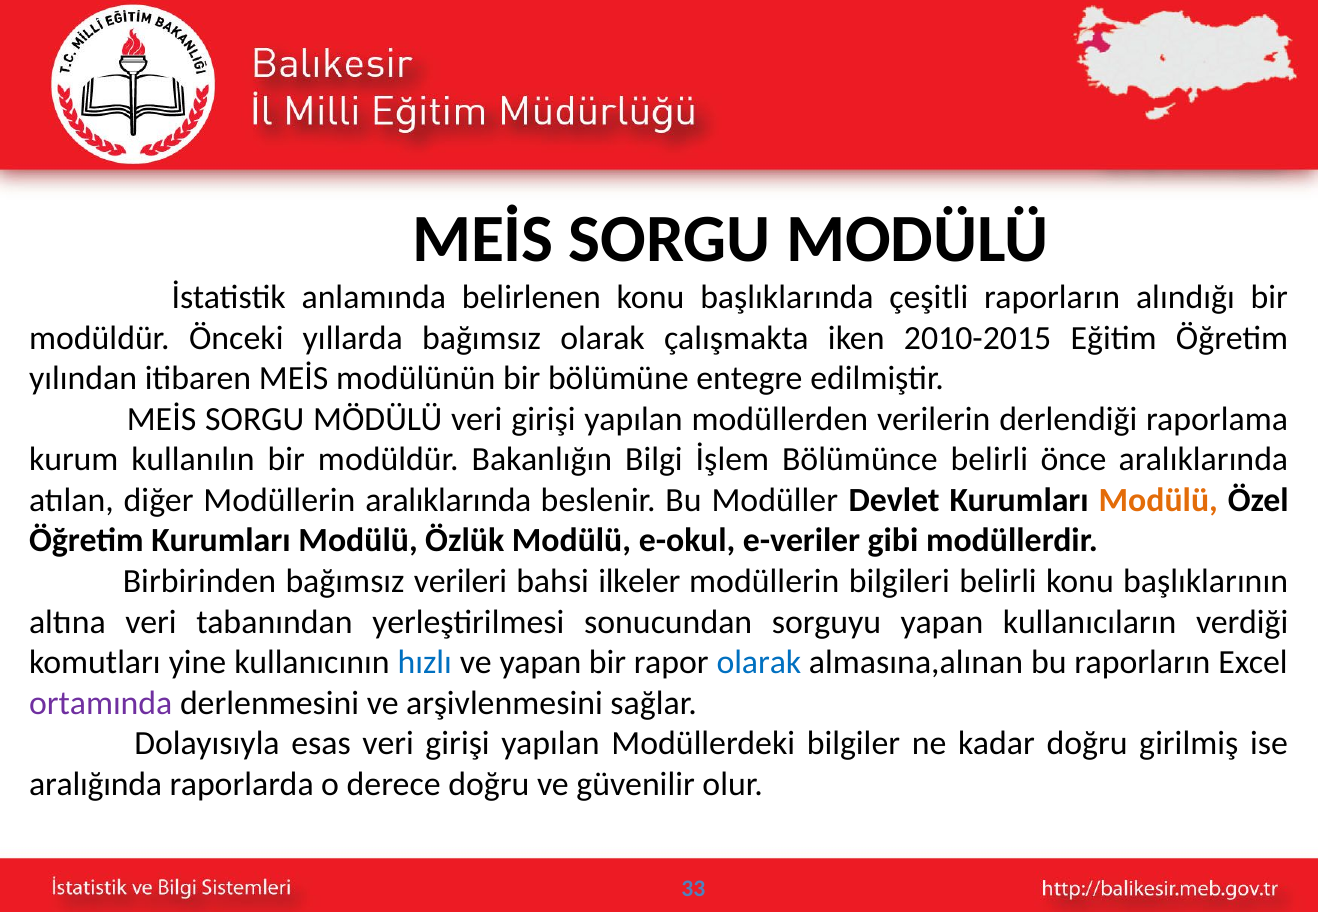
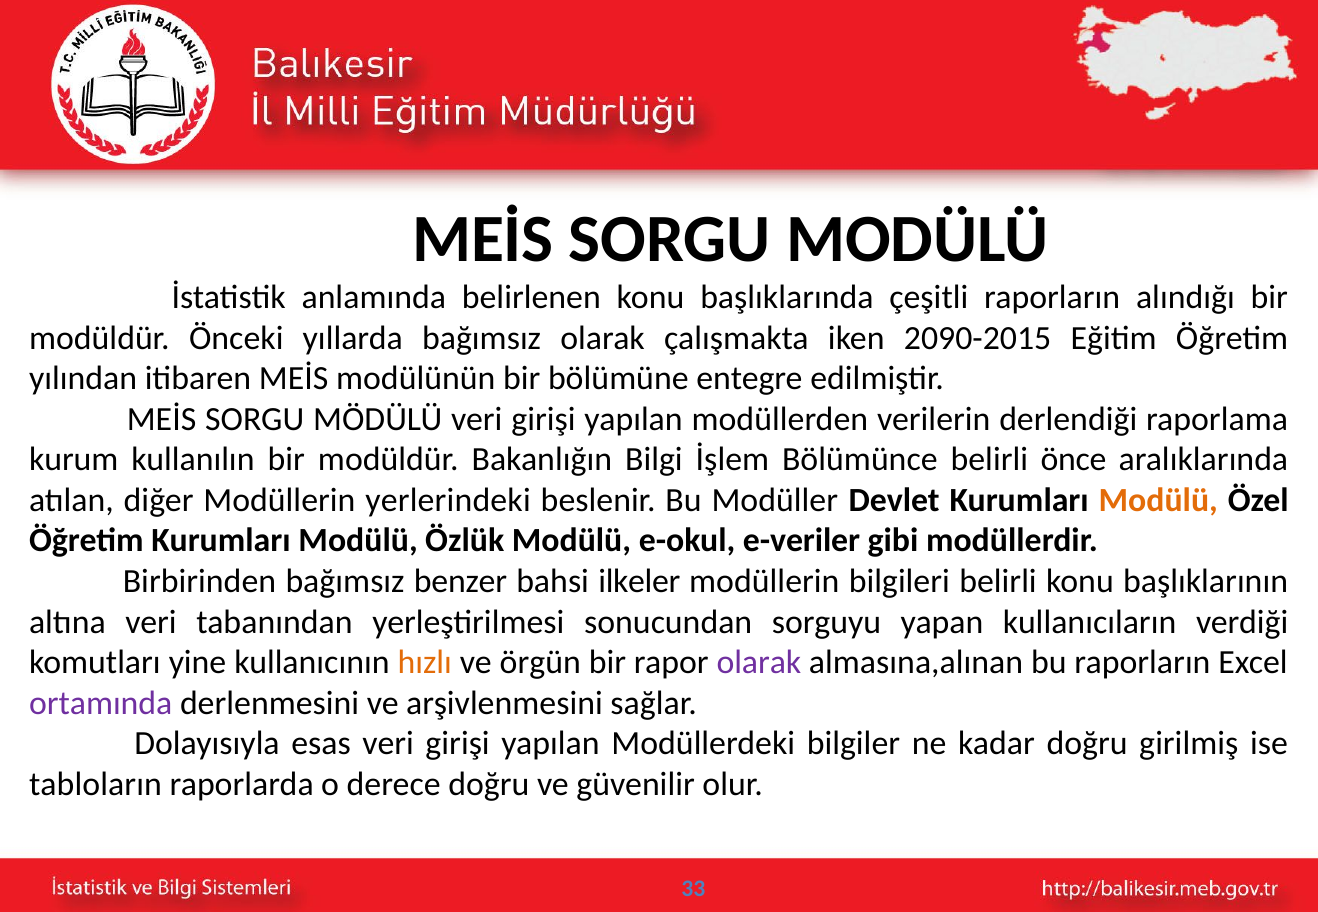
2010-2015: 2010-2015 -> 2090-2015
Modüllerin aralıklarında: aralıklarında -> yerlerindeki
verileri: verileri -> benzer
hızlı colour: blue -> orange
ve yapan: yapan -> örgün
olarak at (759, 663) colour: blue -> purple
aralığında: aralığında -> tabloların
